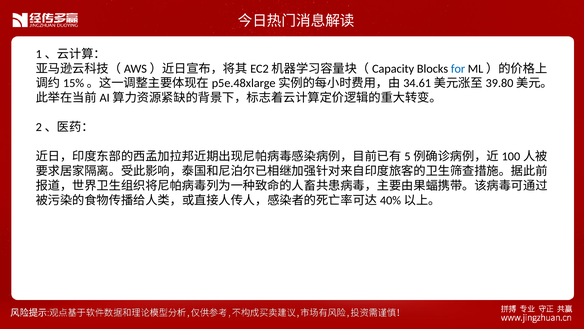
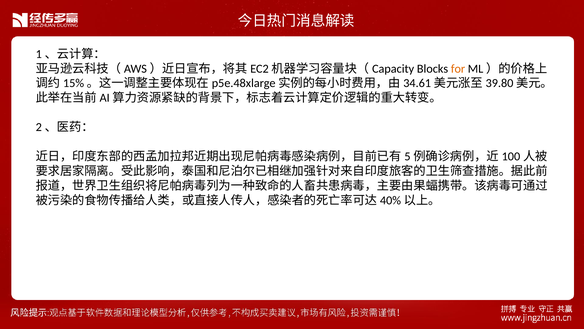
for colour: blue -> orange
